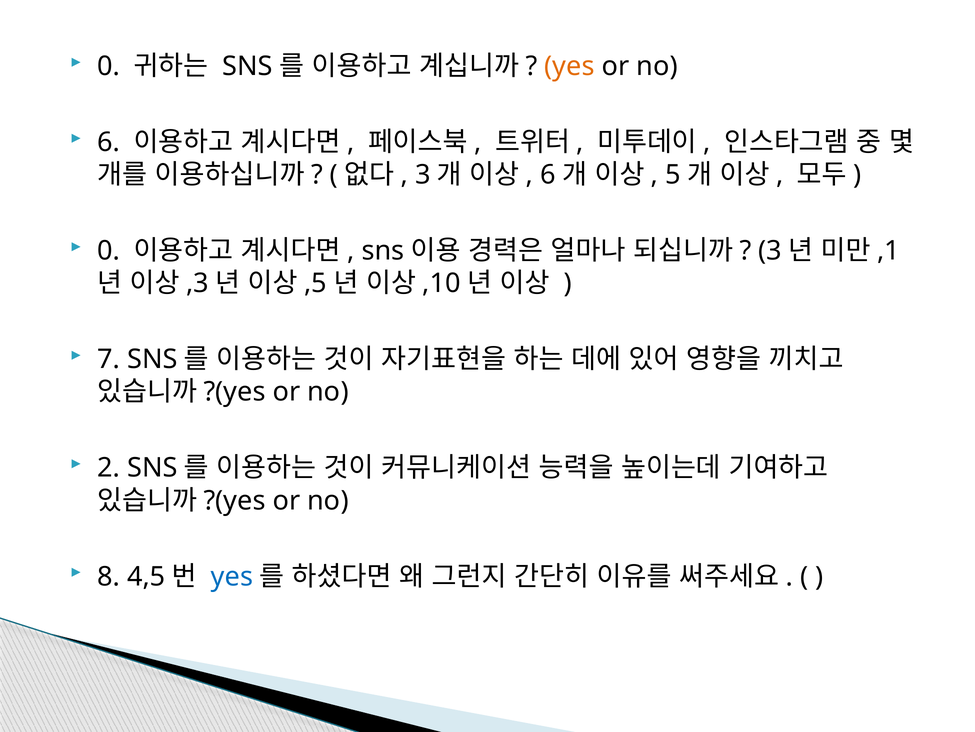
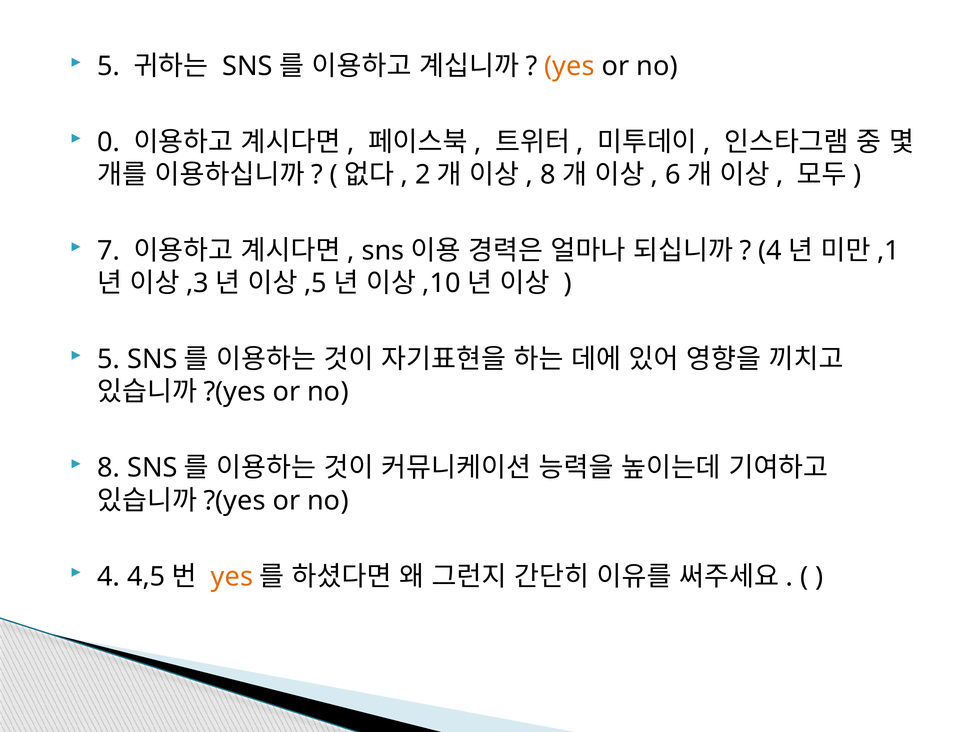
0 at (109, 66): 0 -> 5
6 at (109, 142): 6 -> 0
3 at (423, 175): 3 -> 2
6 at (548, 175): 6 -> 8
5: 5 -> 6
0 at (109, 251): 0 -> 7
3 at (770, 251): 3 -> 4
7 at (109, 359): 7 -> 5
2 at (109, 468): 2 -> 8
8 at (109, 576): 8 -> 4
yes at (232, 576) colour: blue -> orange
